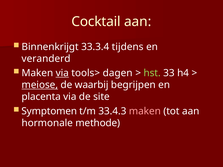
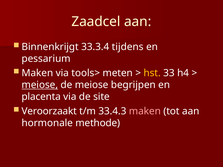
Cocktail: Cocktail -> Zaadcel
veranderd: veranderd -> pessarium
via at (62, 73) underline: present -> none
dagen: dagen -> meten
hst colour: light green -> yellow
de waarbij: waarbij -> meiose
Symptomen: Symptomen -> Veroorzaakt
